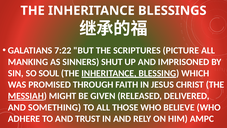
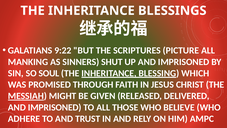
7:22: 7:22 -> 9:22
SOMETHING at (55, 107): SOMETHING -> IMPRISONED
